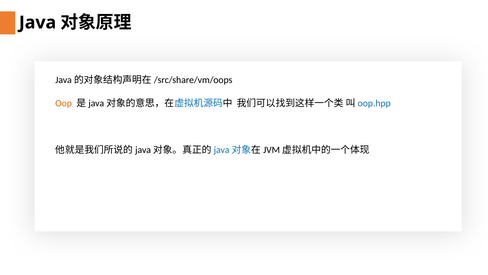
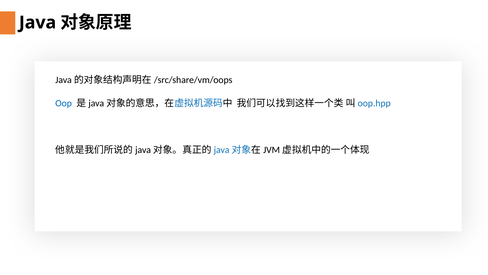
Oop colour: orange -> blue
